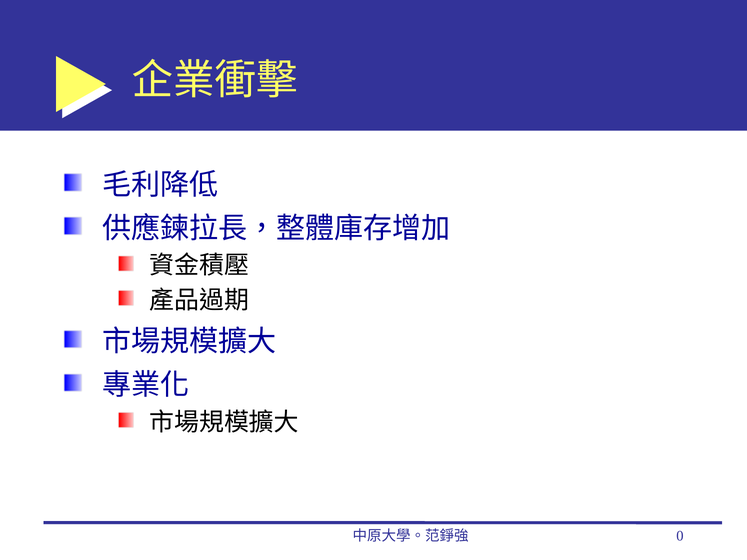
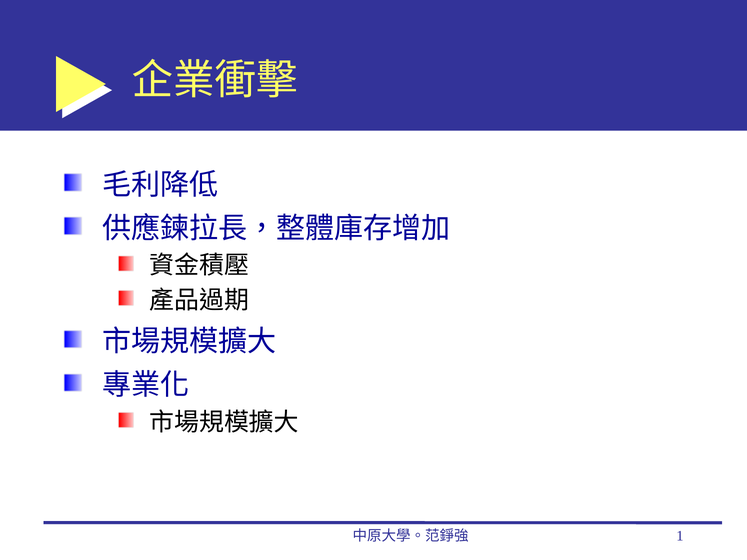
0: 0 -> 1
